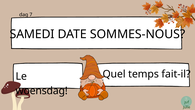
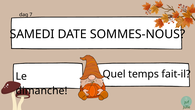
woensdag: woensdag -> dimanche
